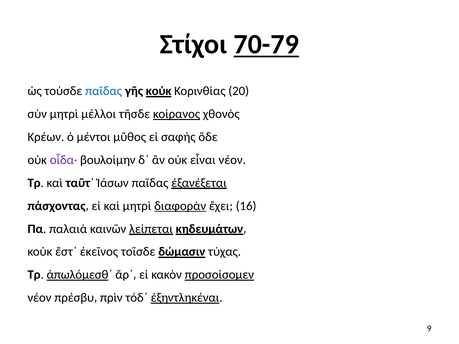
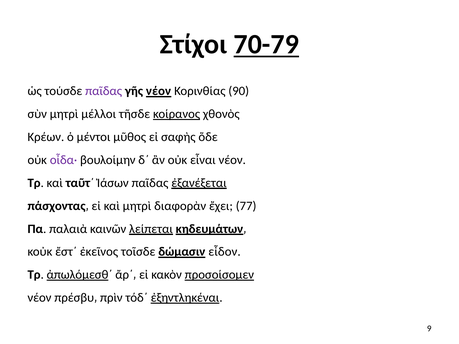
παῖδας at (104, 91) colour: blue -> purple
γῆς κοὐκ: κοὐκ -> νέον
20: 20 -> 90
διαφορὰν underline: present -> none
16: 16 -> 77
τύχας: τύχας -> εἶδον
